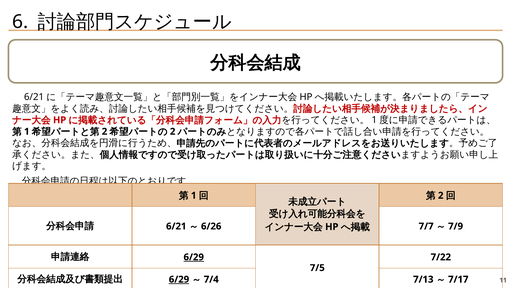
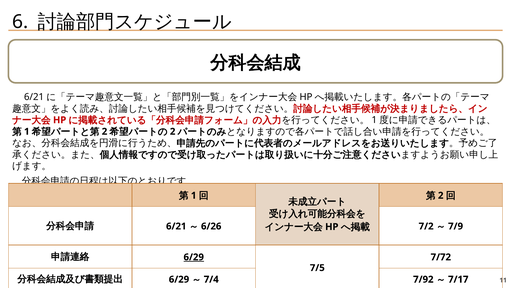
7/7: 7/7 -> 7/2
7/22: 7/22 -> 7/72
6/29 at (179, 279) underline: present -> none
7/13: 7/13 -> 7/92
